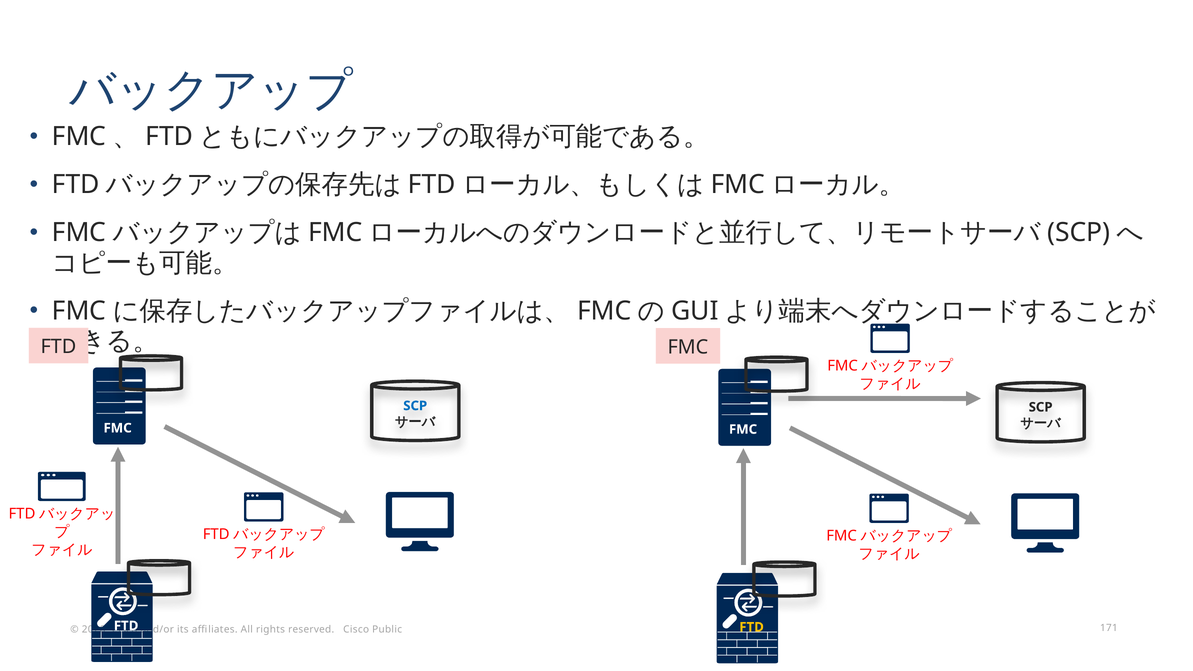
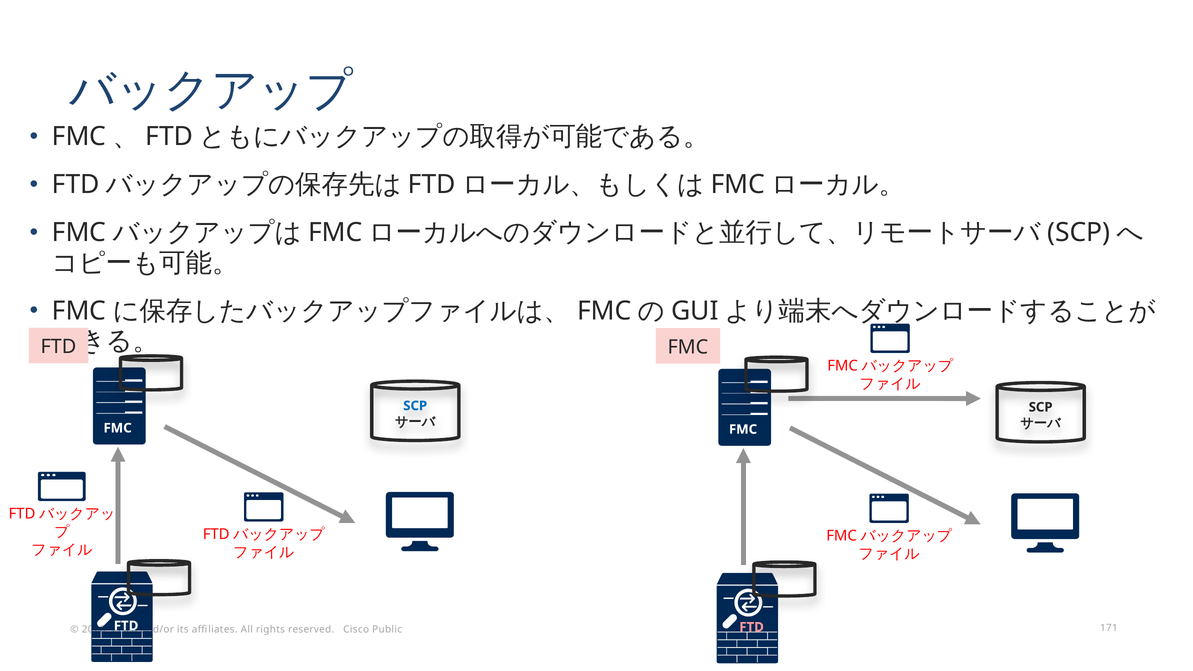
FTD at (752, 627) colour: yellow -> pink
